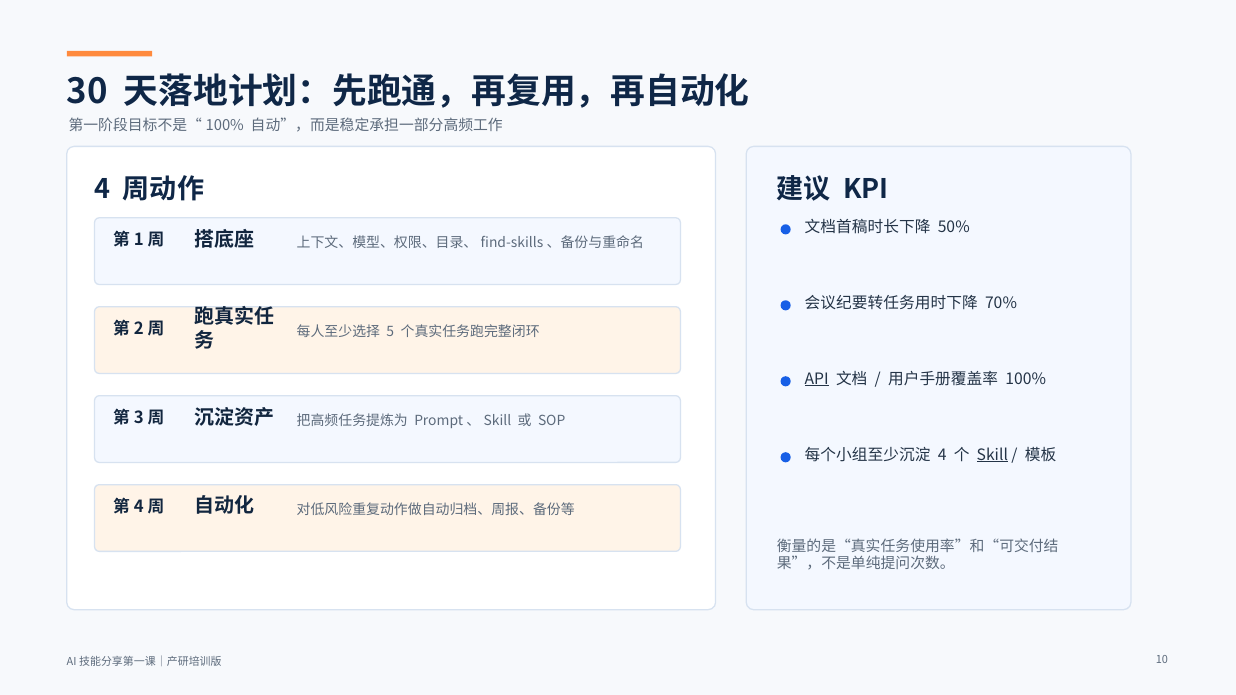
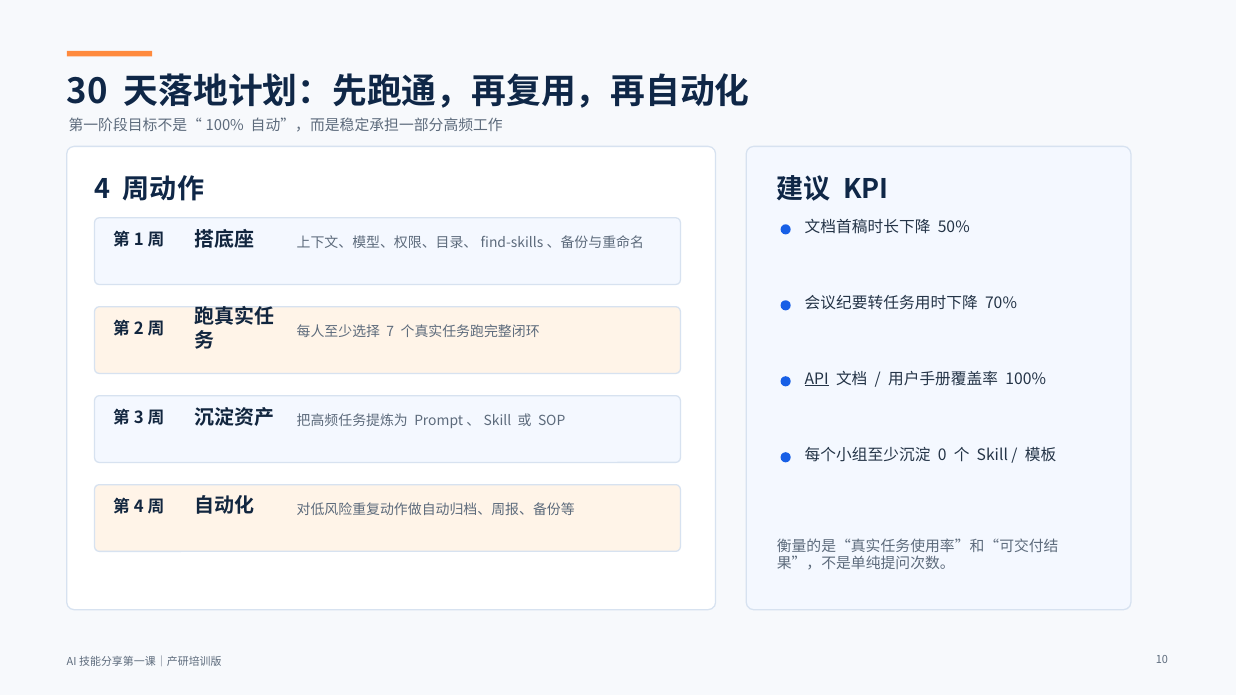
5: 5 -> 7
4 at (942, 455): 4 -> 0
Skill underline: present -> none
